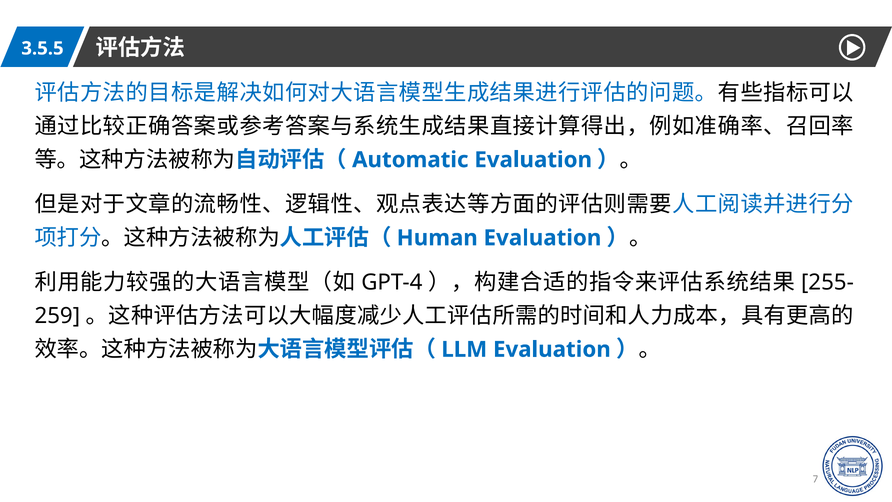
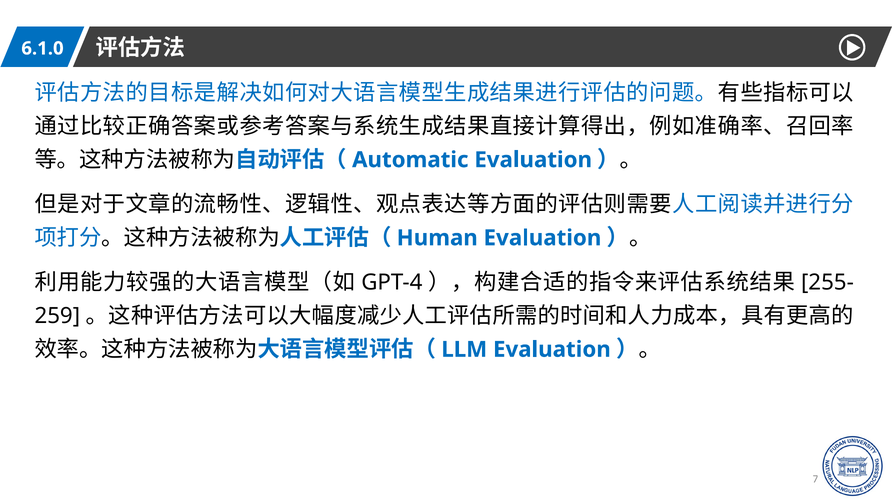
3.5.5: 3.5.5 -> 6.1.0
